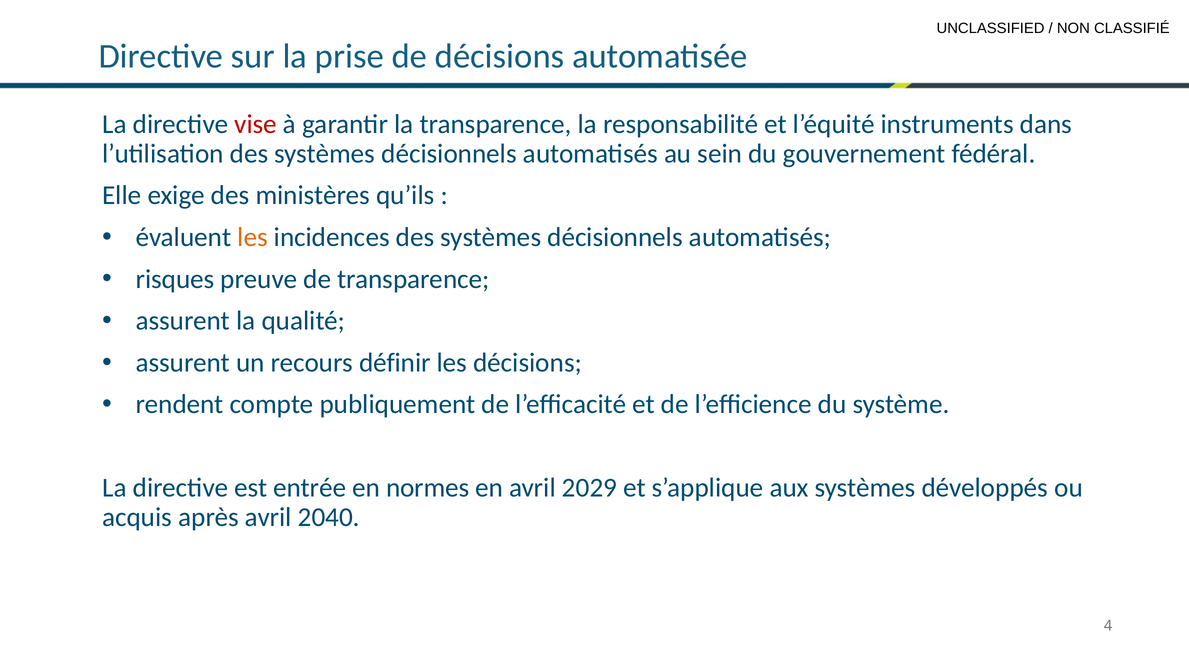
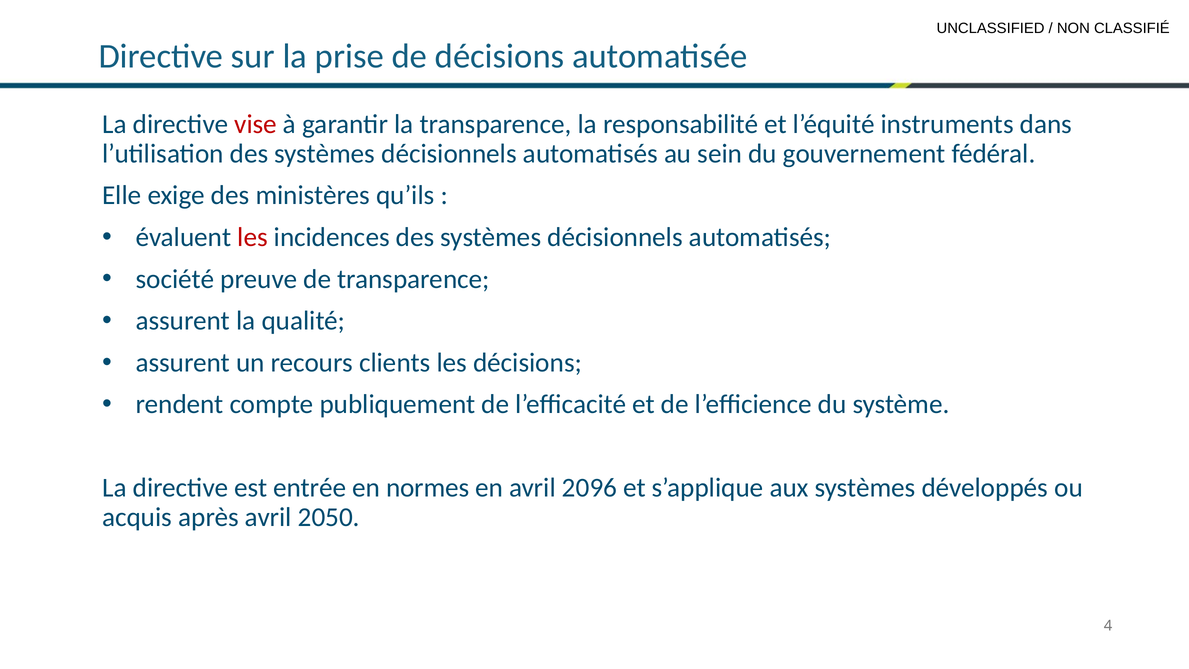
les at (252, 237) colour: orange -> red
risques: risques -> société
définir: définir -> clients
2029: 2029 -> 2096
2040: 2040 -> 2050
